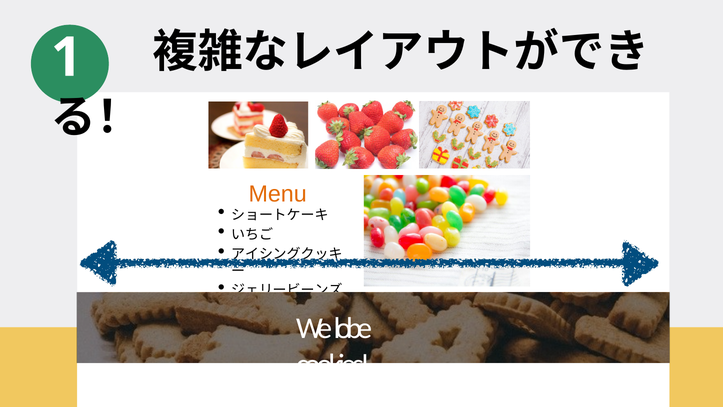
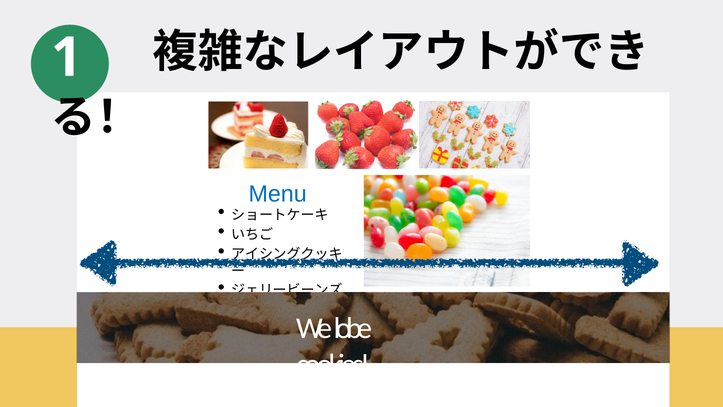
Menu colour: orange -> blue
